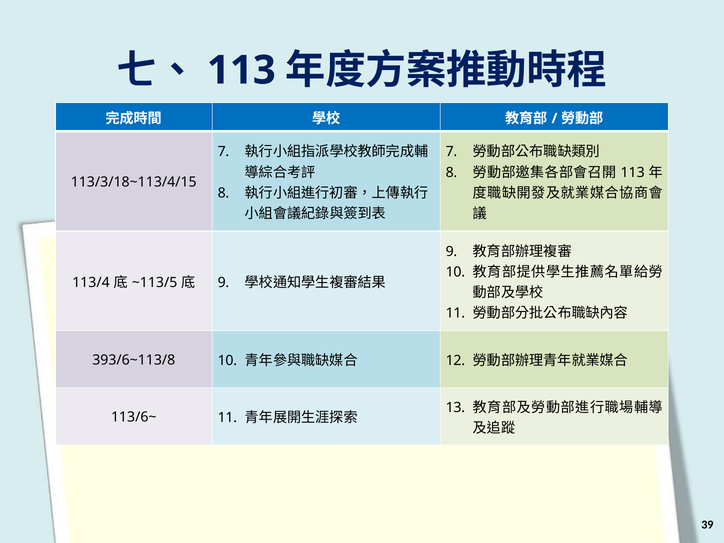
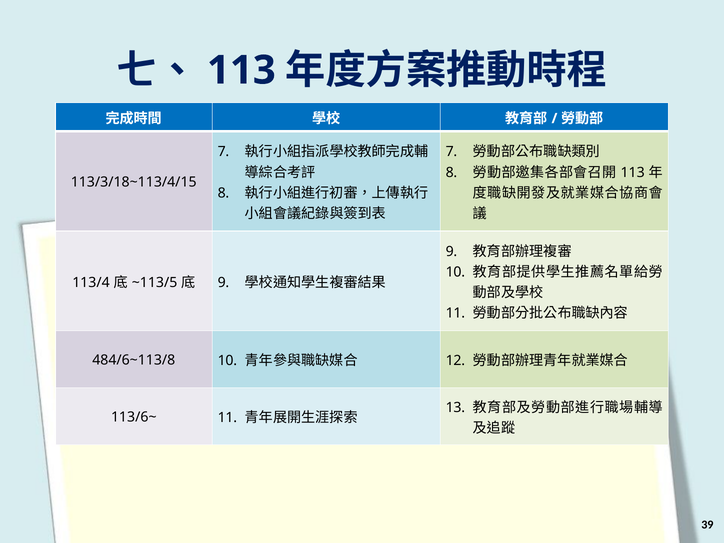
393/6~113/8: 393/6~113/8 -> 484/6~113/8
